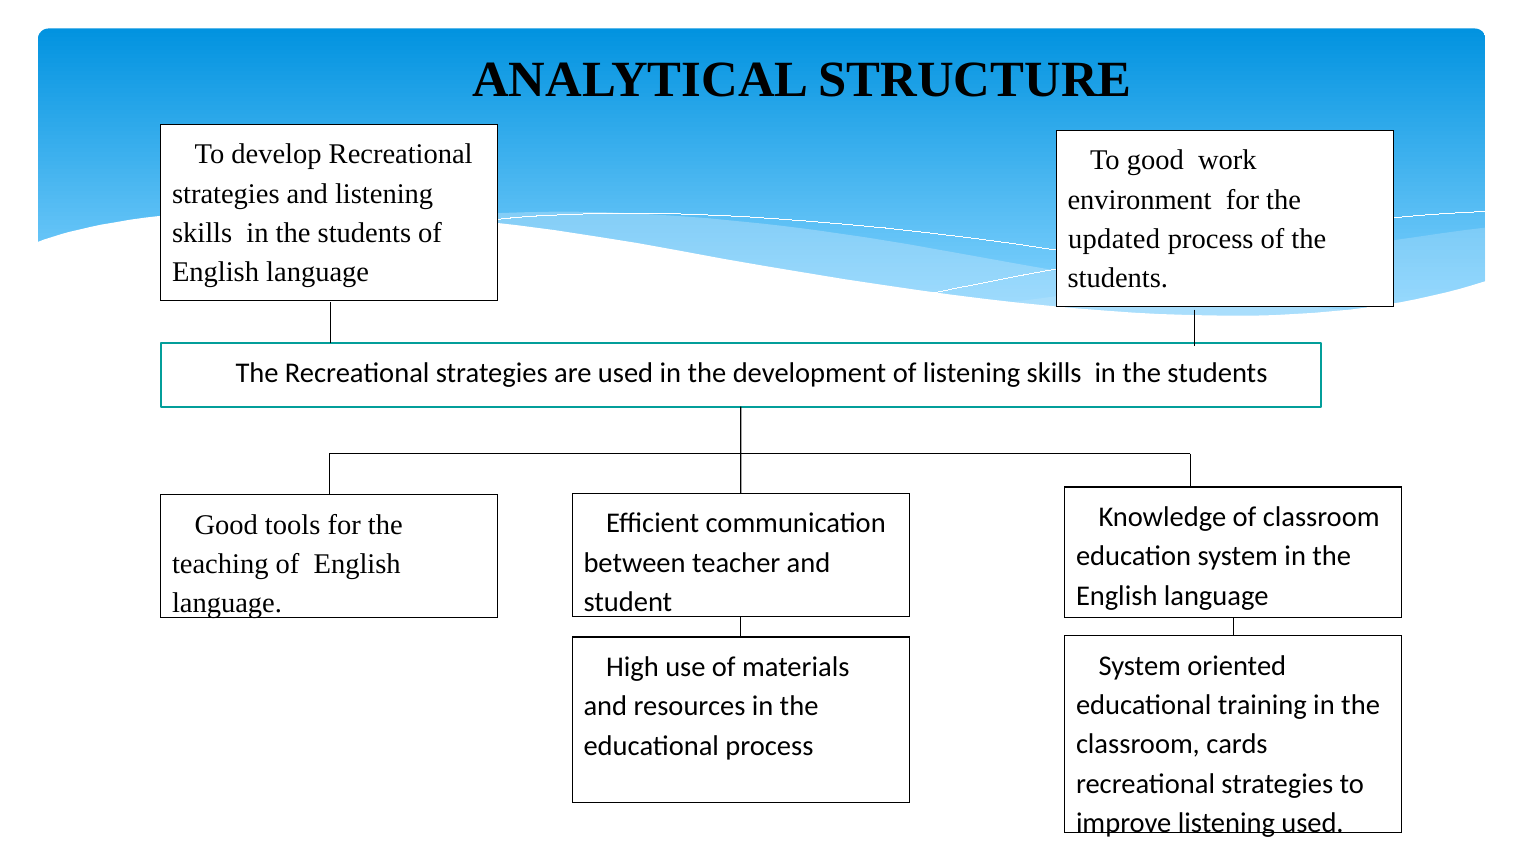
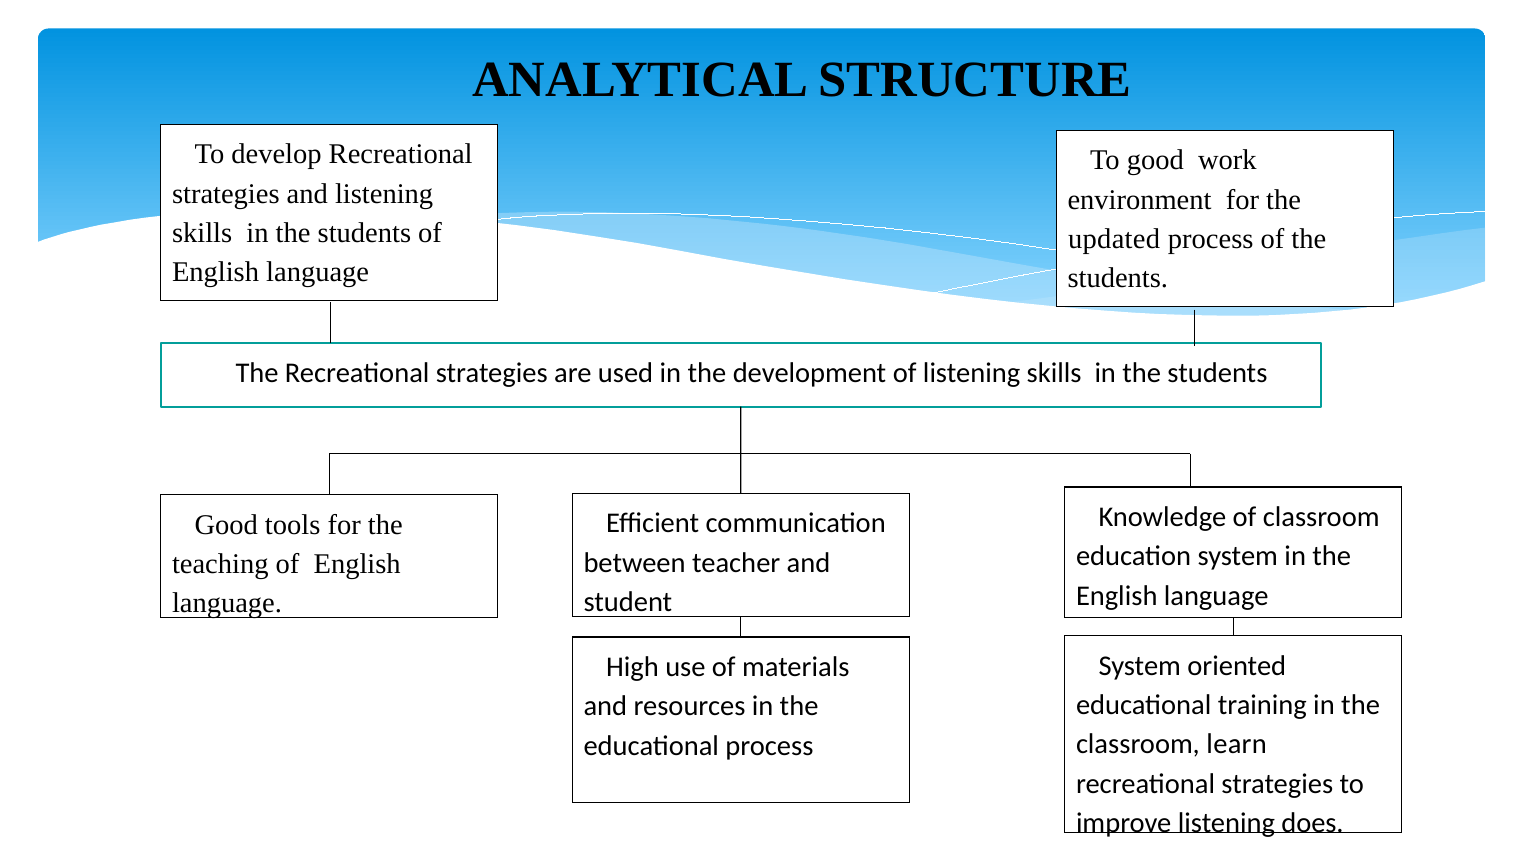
cards: cards -> learn
listening used: used -> does
